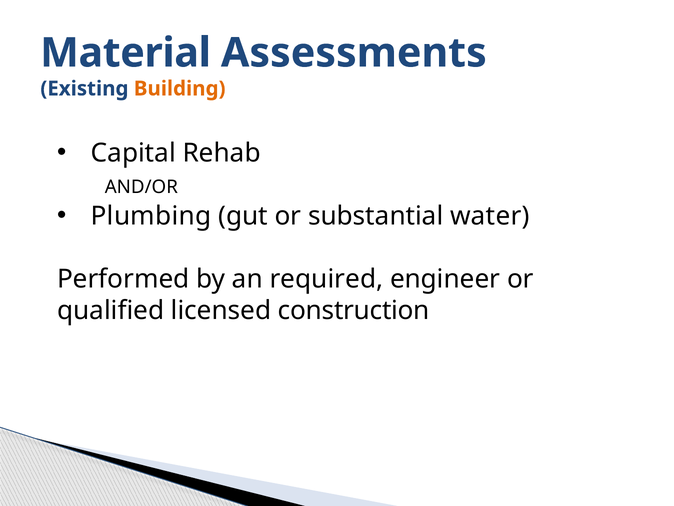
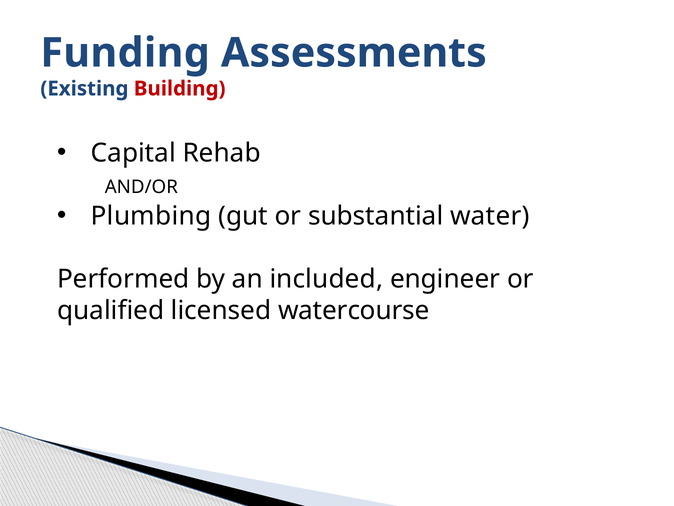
Material: Material -> Funding
Building colour: orange -> red
required: required -> included
construction: construction -> watercourse
